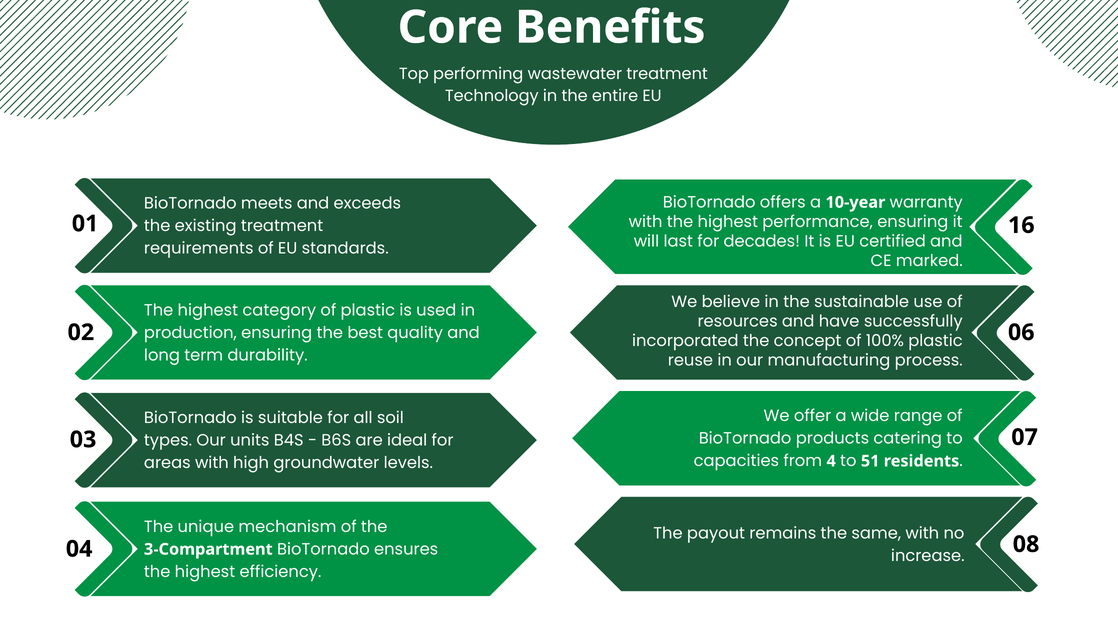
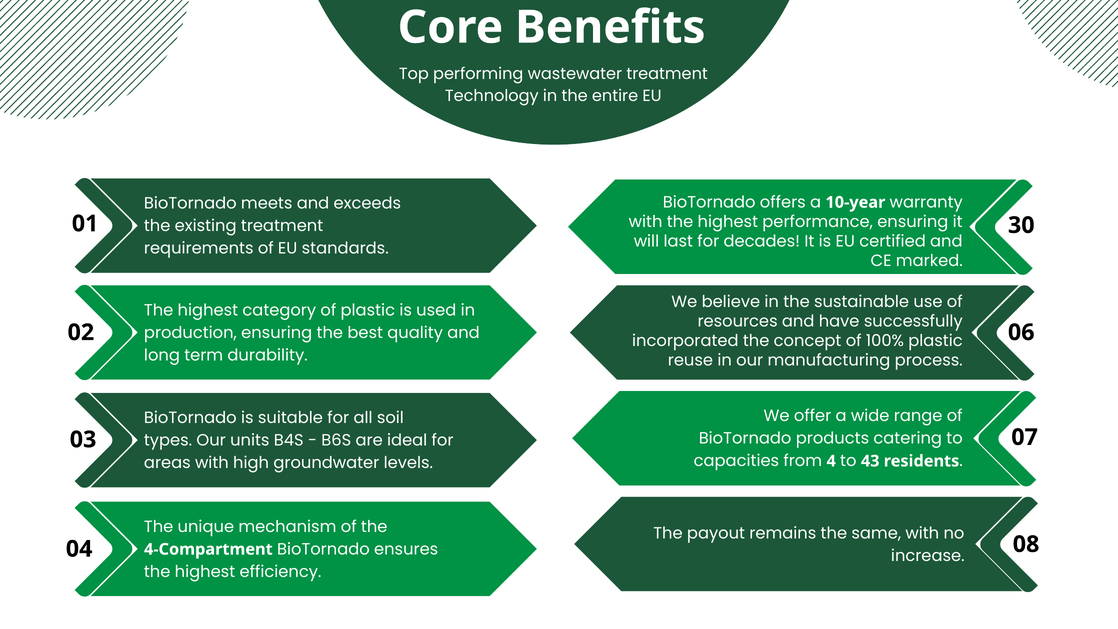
16: 16 -> 30
51: 51 -> 43
3-Compartment: 3-Compartment -> 4-Compartment
